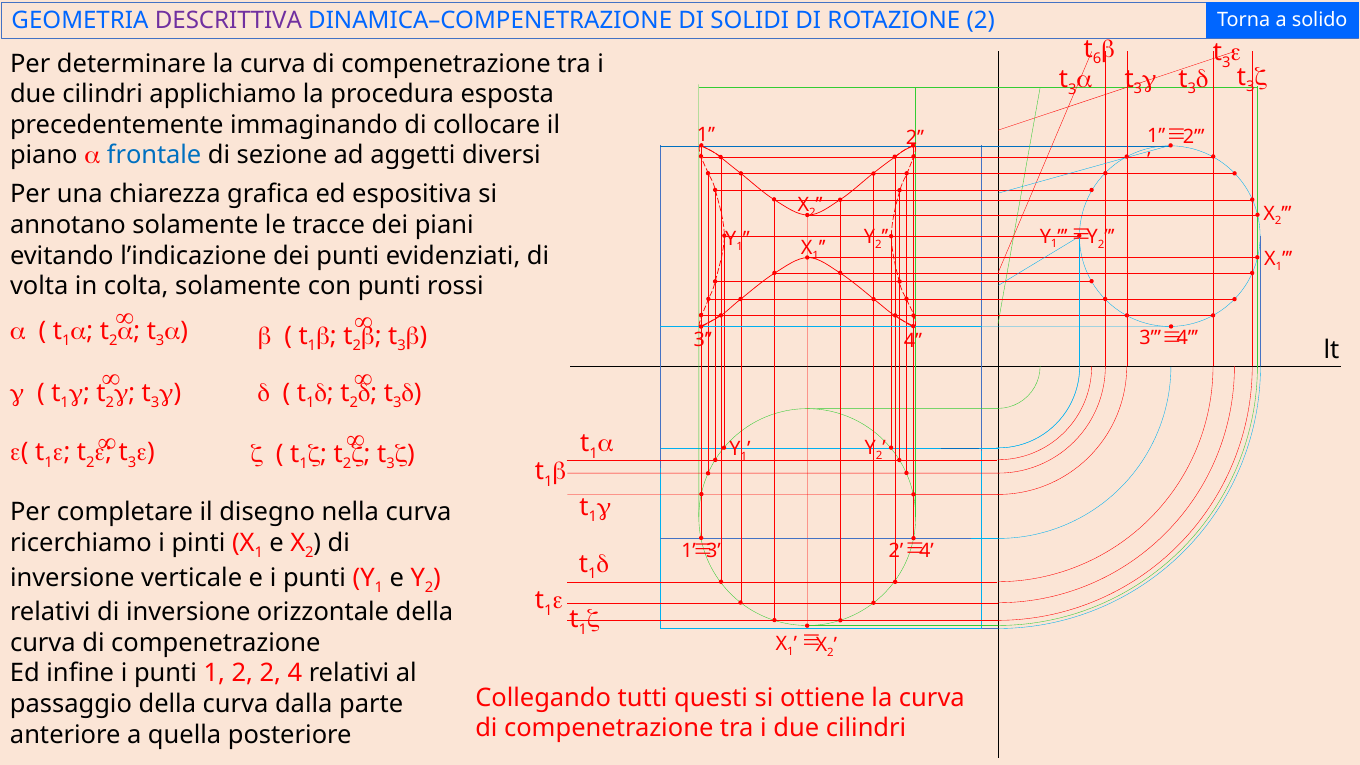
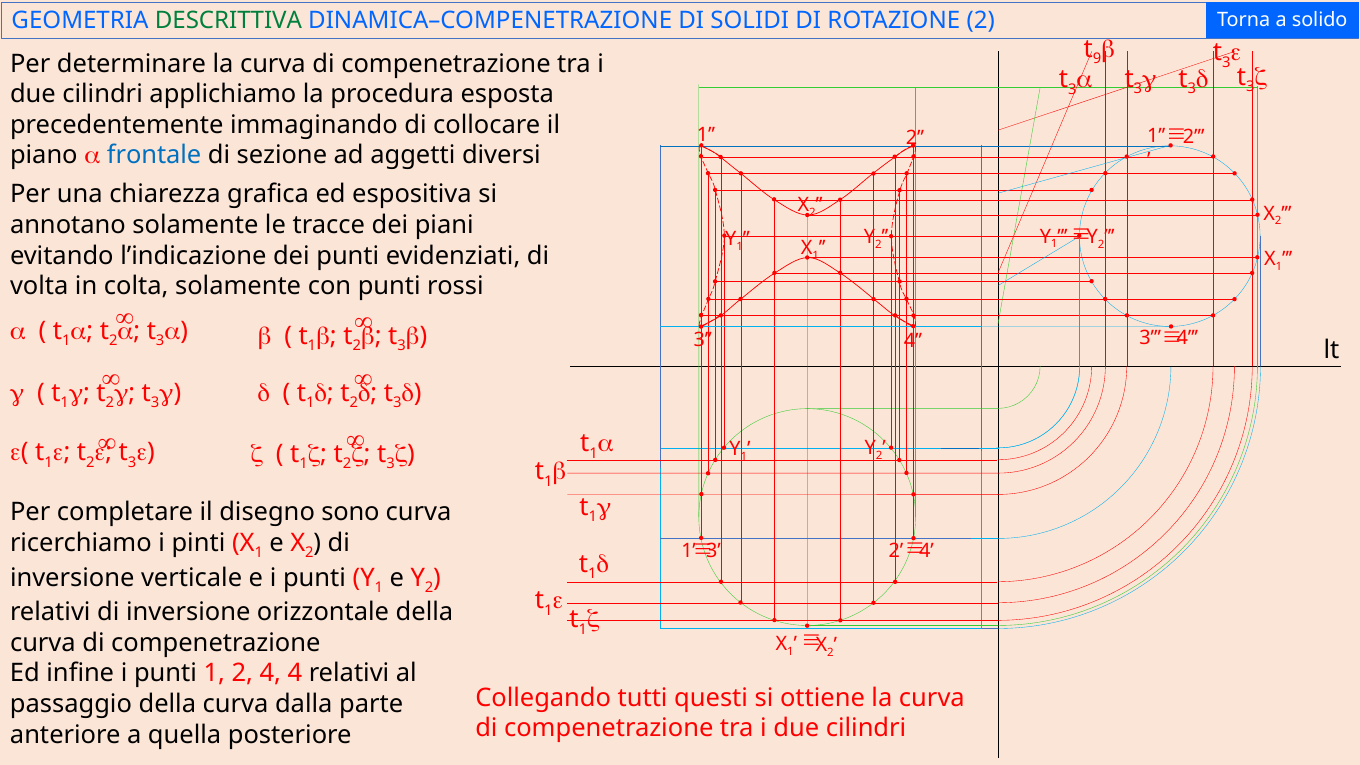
DESCRITTIVA colour: purple -> green
6: 6 -> 9
nella: nella -> sono
punti 1 2 2: 2 -> 4
